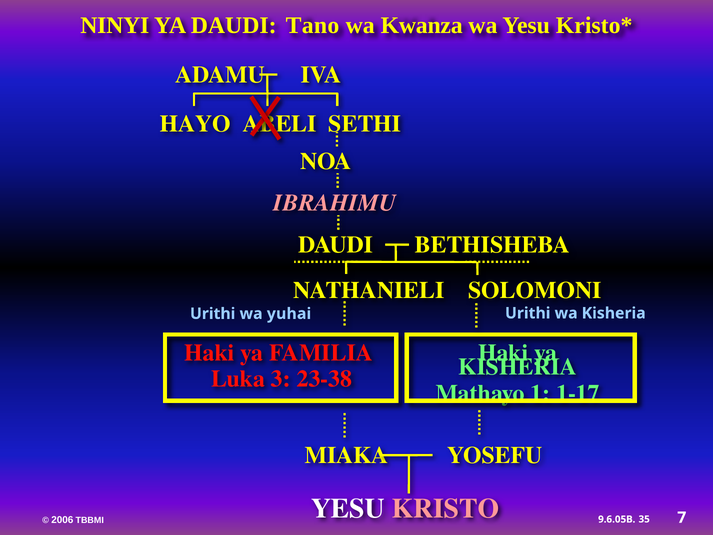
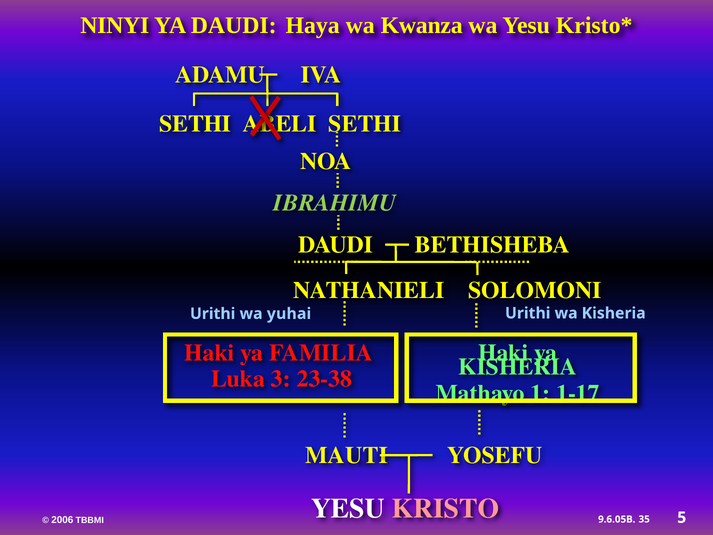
Tano: Tano -> Haya
HAYO at (195, 124): HAYO -> SETHI
IBRAHIMU colour: pink -> light green
MIAKA: MIAKA -> MAUTI
7: 7 -> 5
